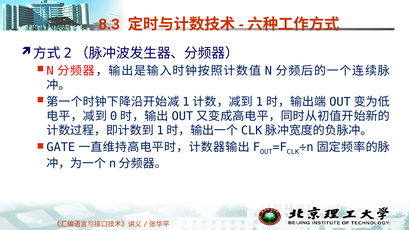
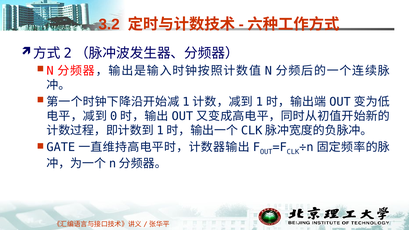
8.3: 8.3 -> 3.2
